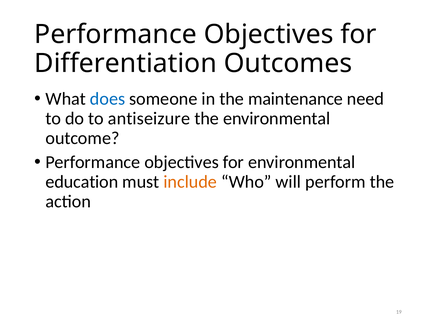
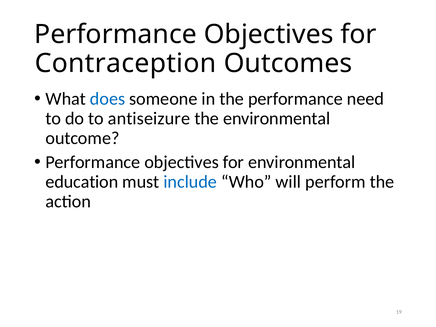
Differentiation: Differentiation -> Contraception
the maintenance: maintenance -> performance
include colour: orange -> blue
